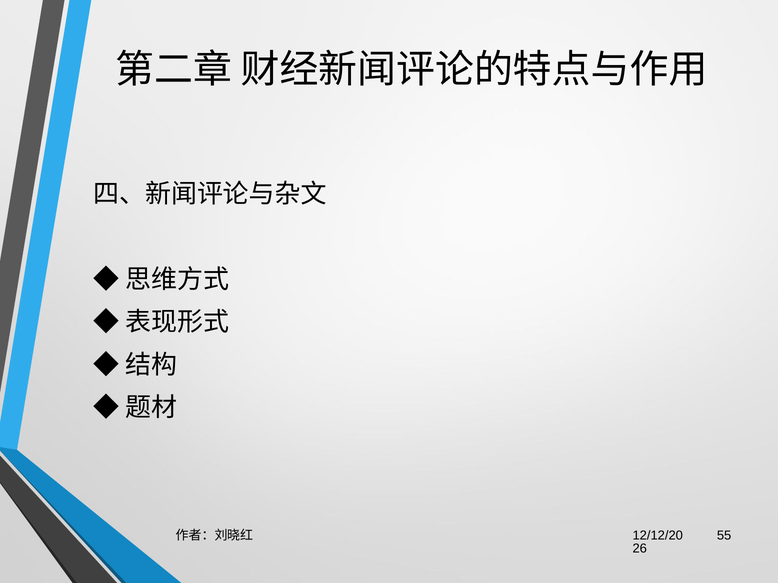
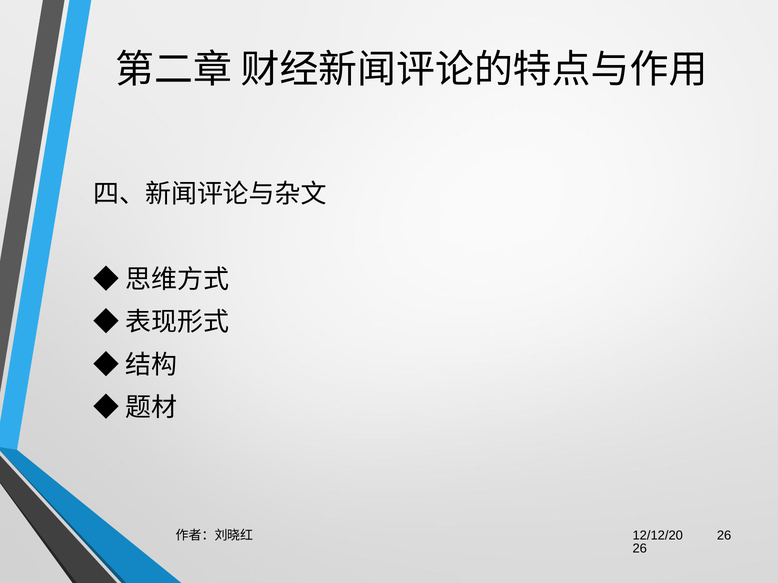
55 at (724, 536): 55 -> 26
